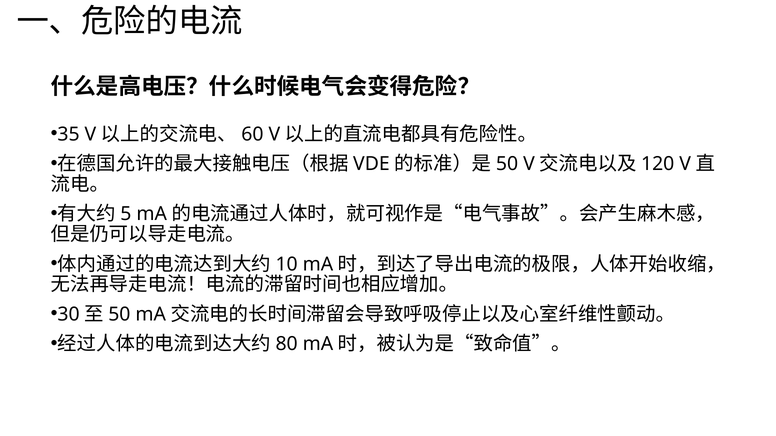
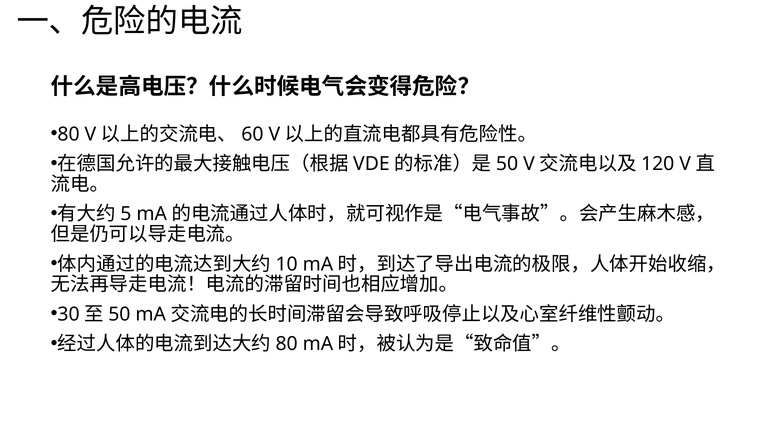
35 at (69, 134): 35 -> 80
